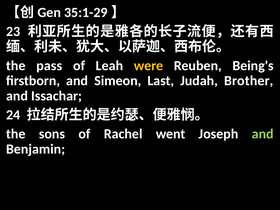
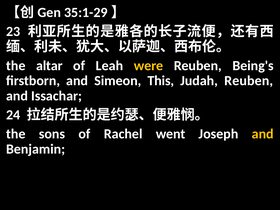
pass: pass -> altar
Last: Last -> This
Judah Brother: Brother -> Reuben
and at (263, 134) colour: light green -> yellow
